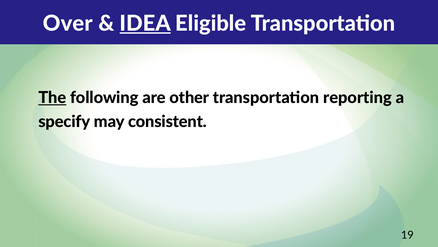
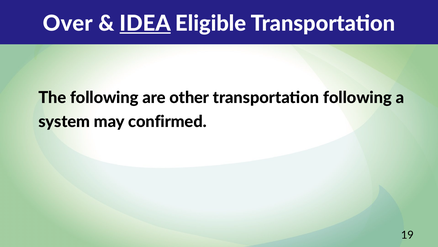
The underline: present -> none
transportation reporting: reporting -> following
specify: specify -> system
consistent: consistent -> confirmed
